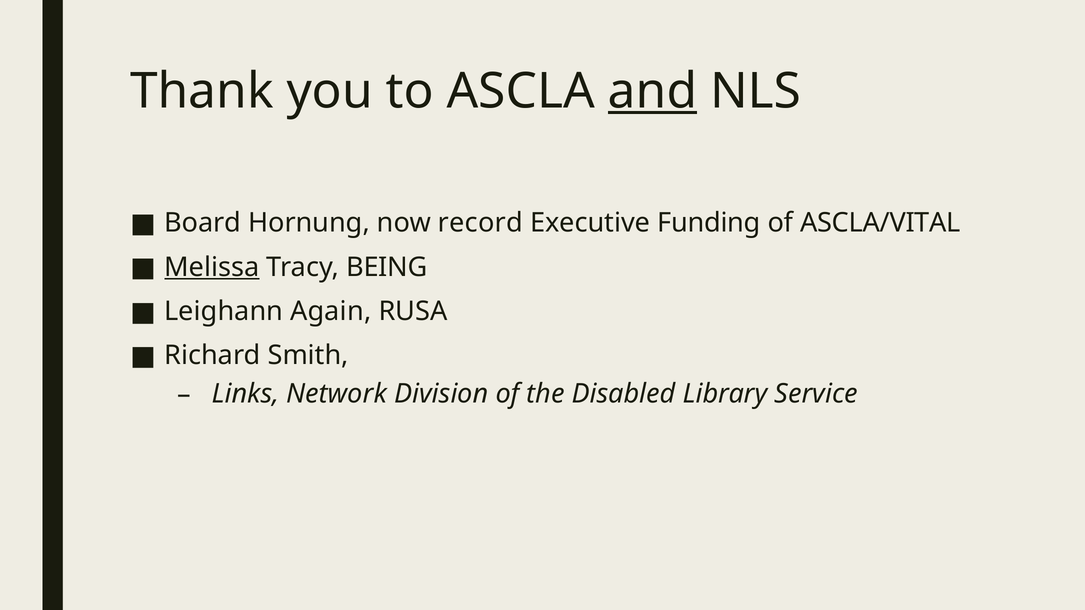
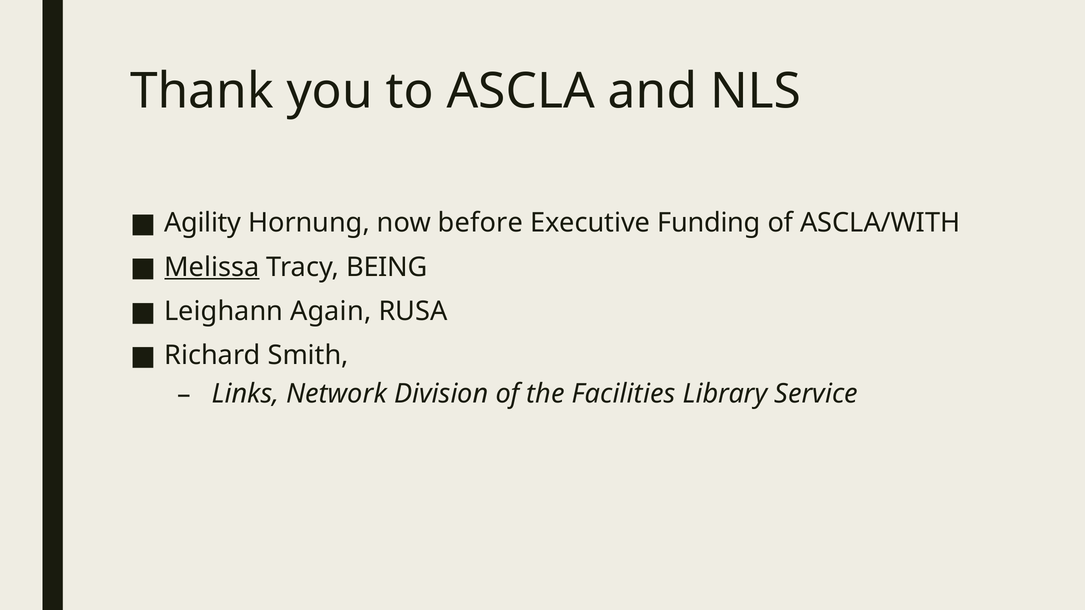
and underline: present -> none
Board: Board -> Agility
record: record -> before
ASCLA/VITAL: ASCLA/VITAL -> ASCLA/WITH
Disabled: Disabled -> Facilities
